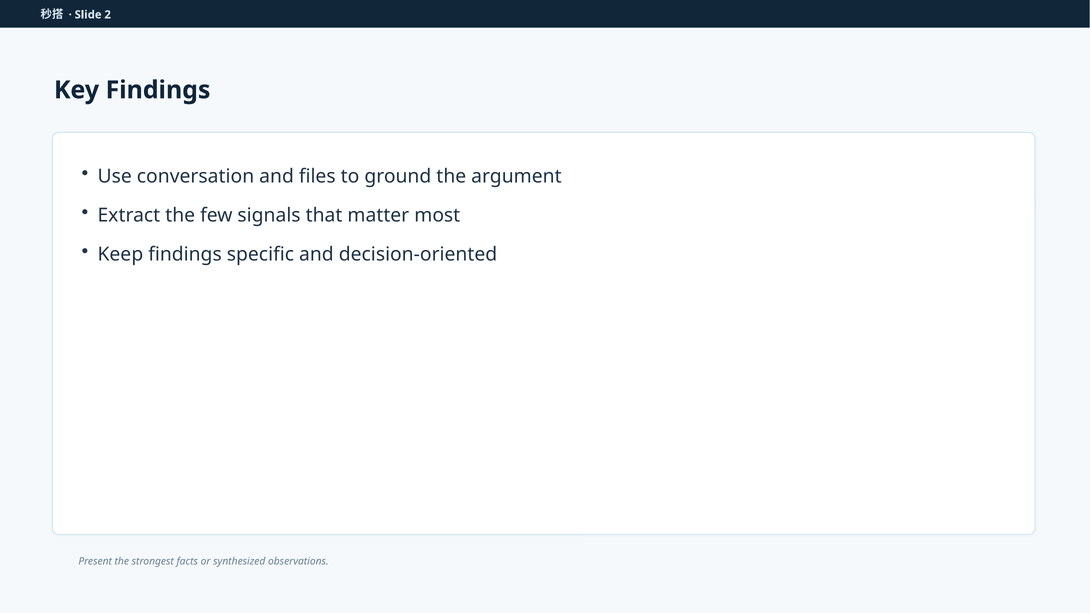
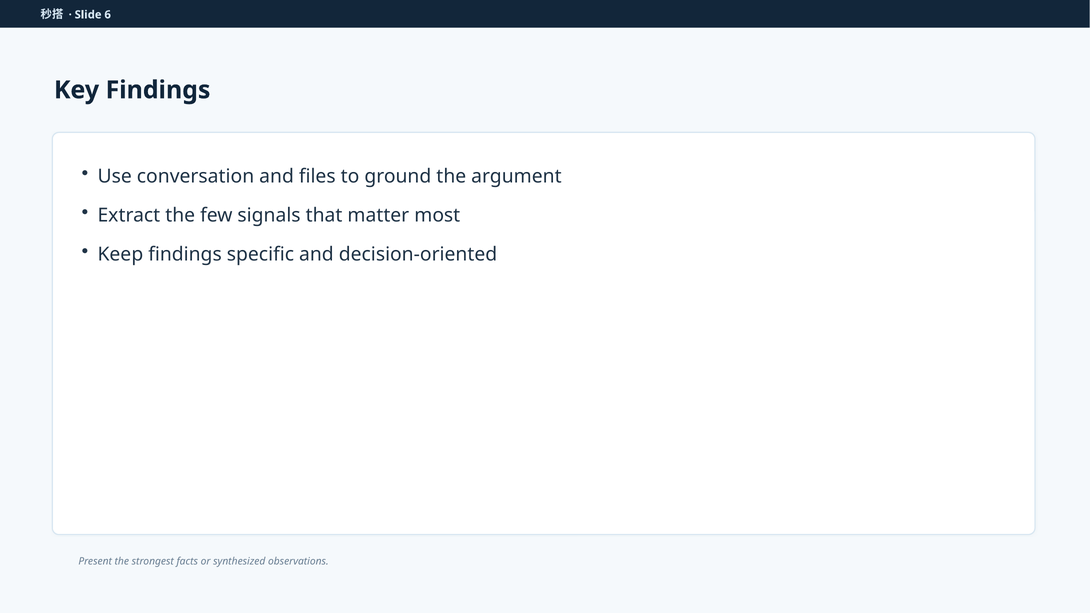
2: 2 -> 6
